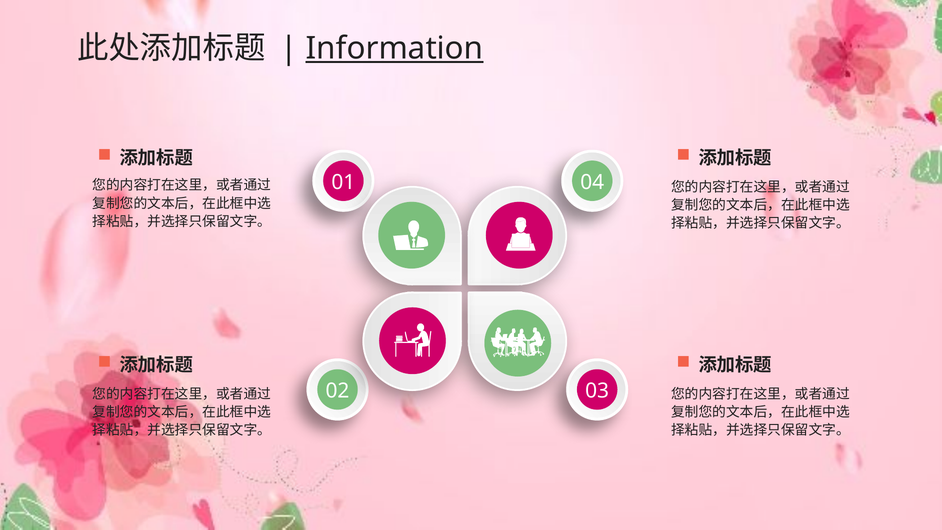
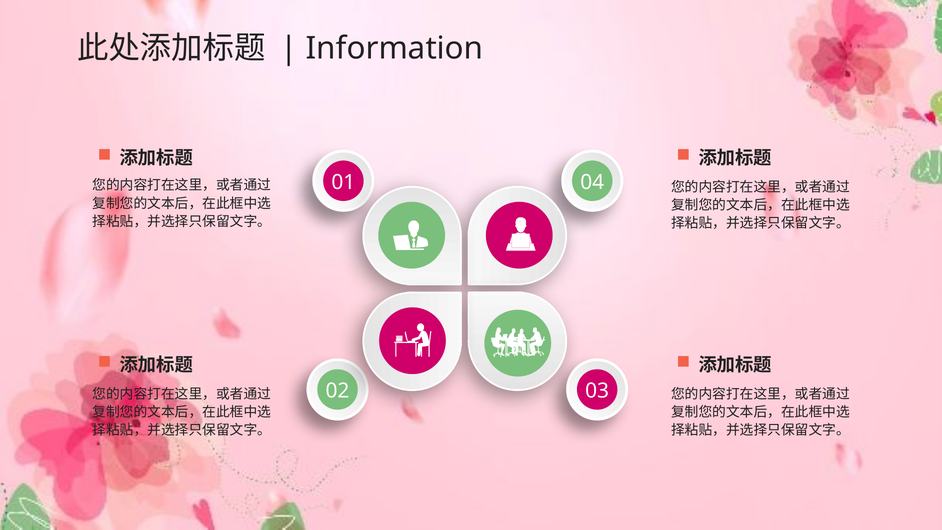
Information underline: present -> none
